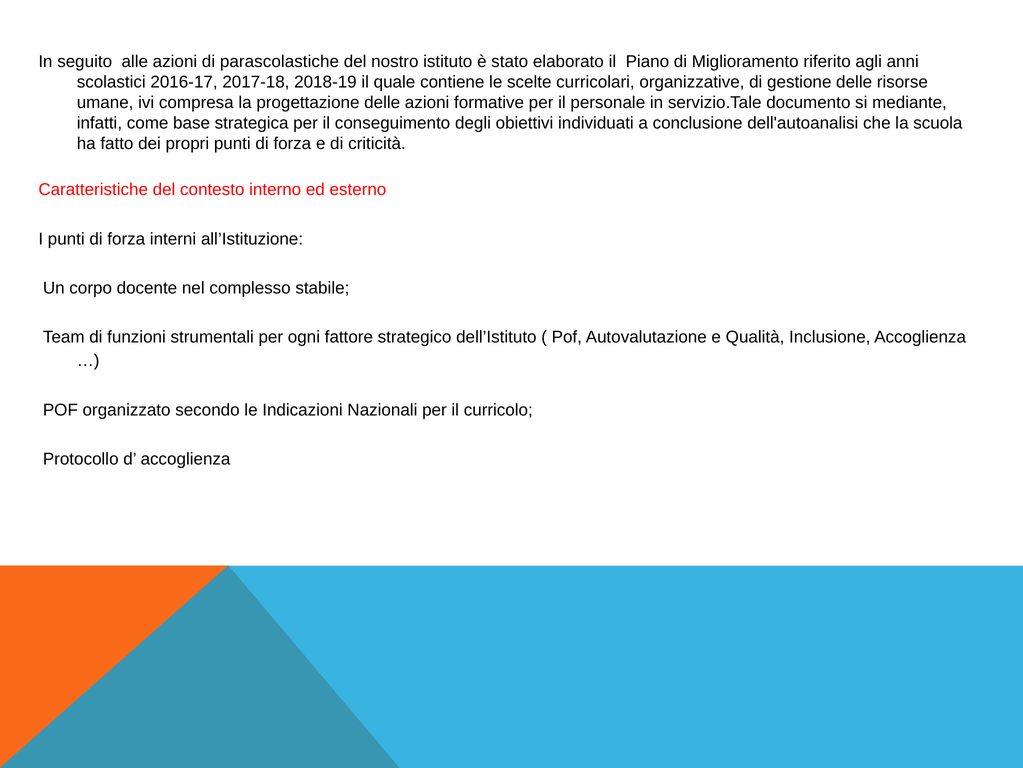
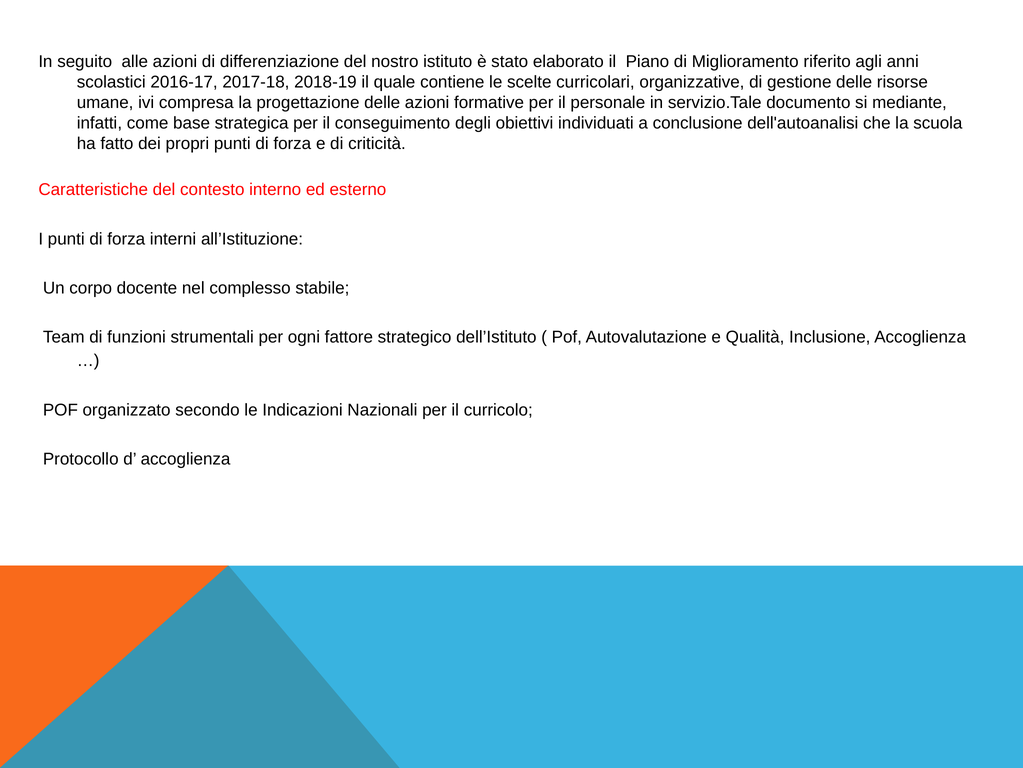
parascolastiche: parascolastiche -> differenziazione
